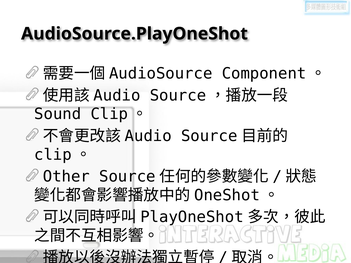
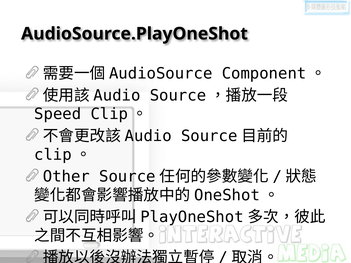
Sound: Sound -> Speed
